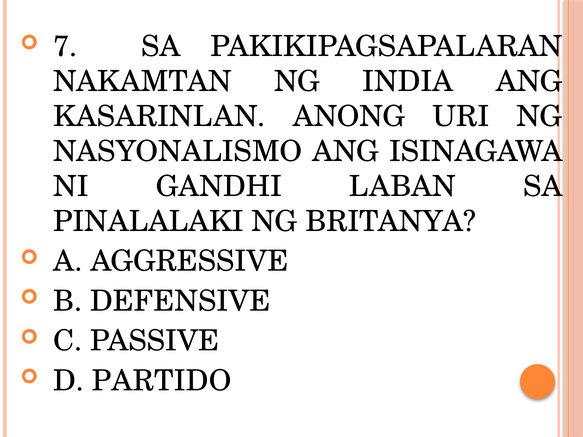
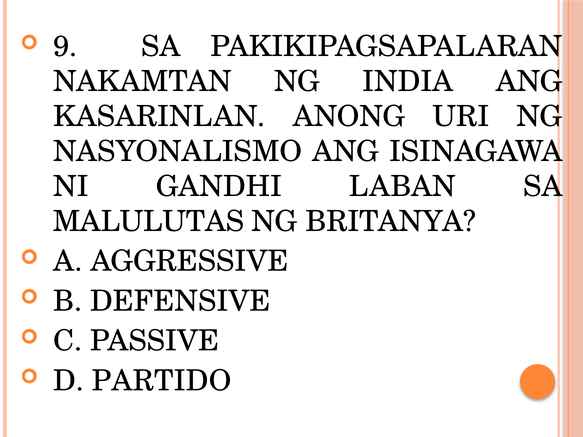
7: 7 -> 9
PINALALAKI: PINALALAKI -> MALULUTAS
